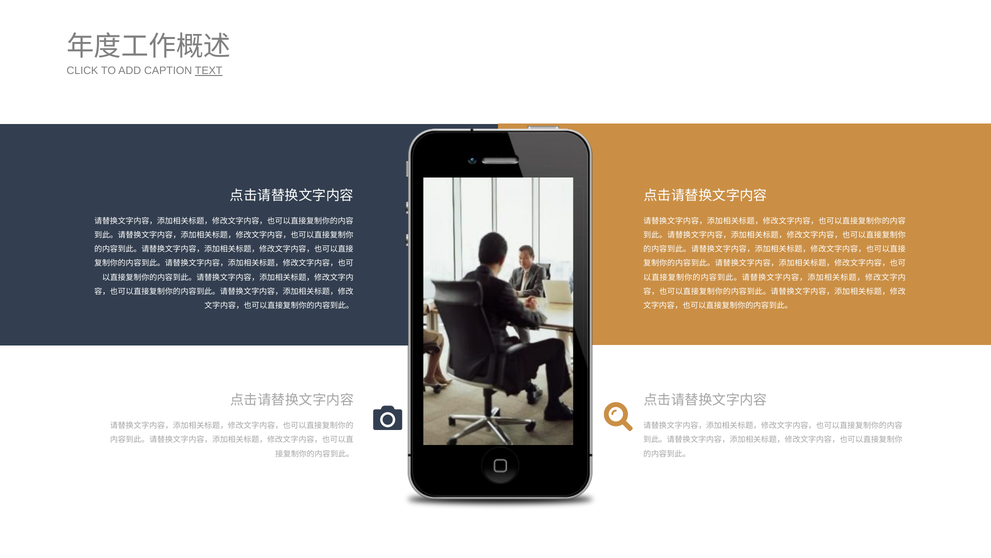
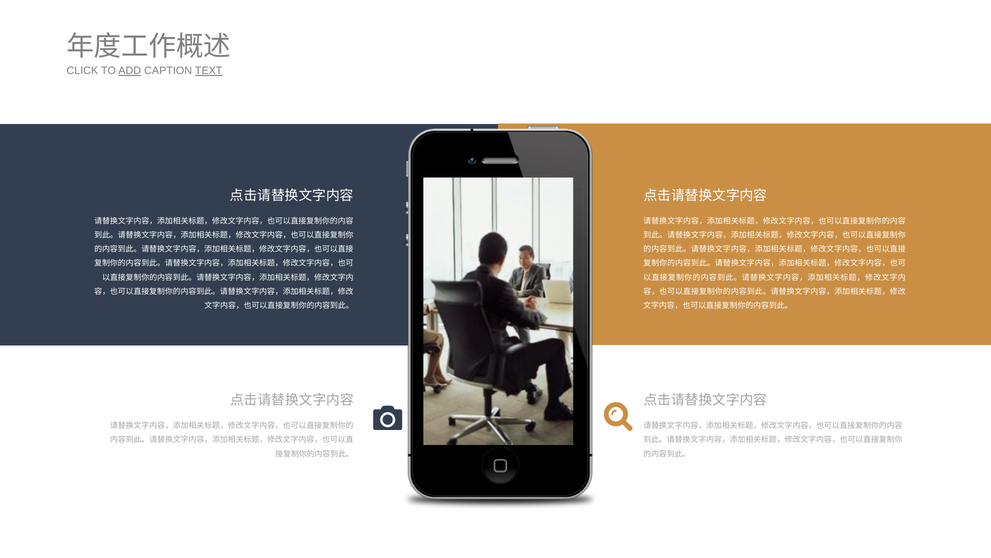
ADD underline: none -> present
